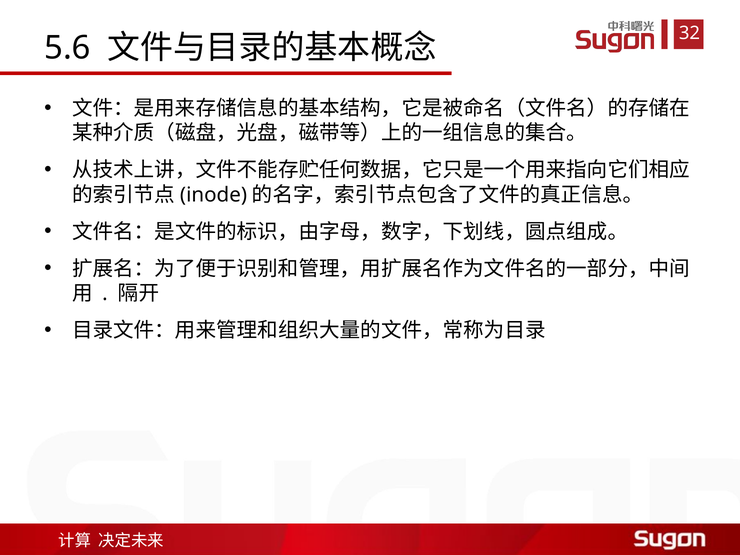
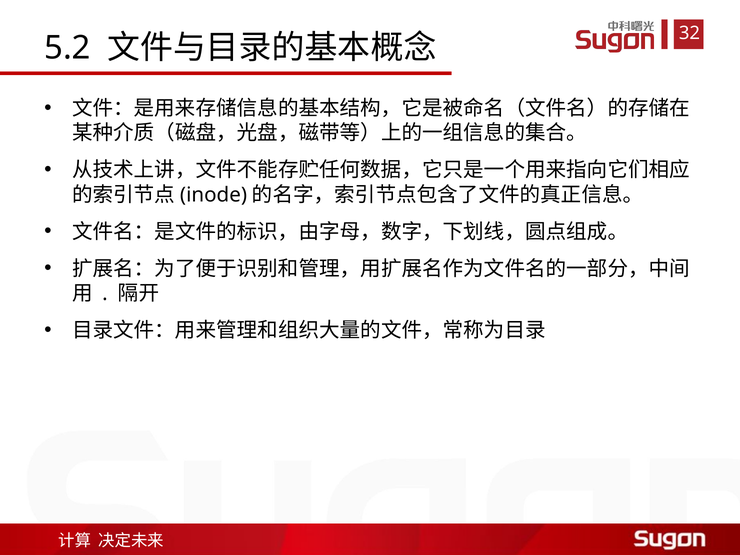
5.6: 5.6 -> 5.2
